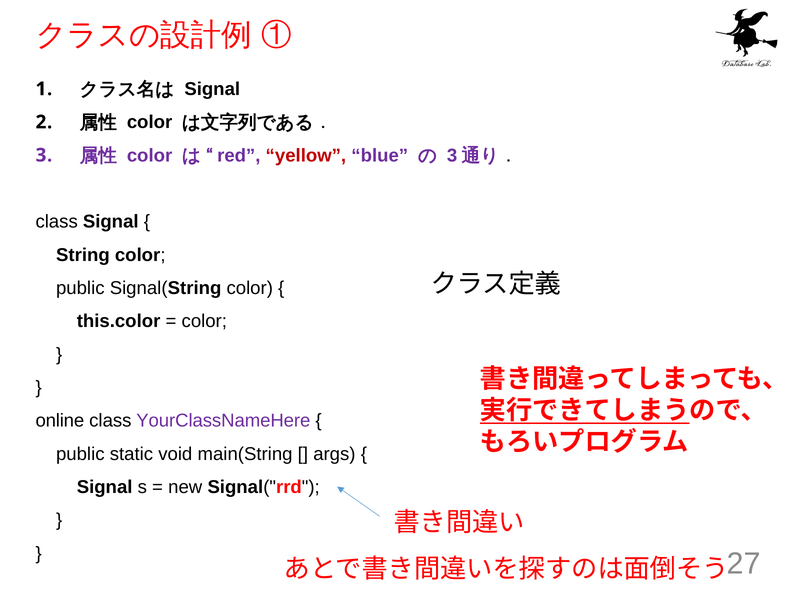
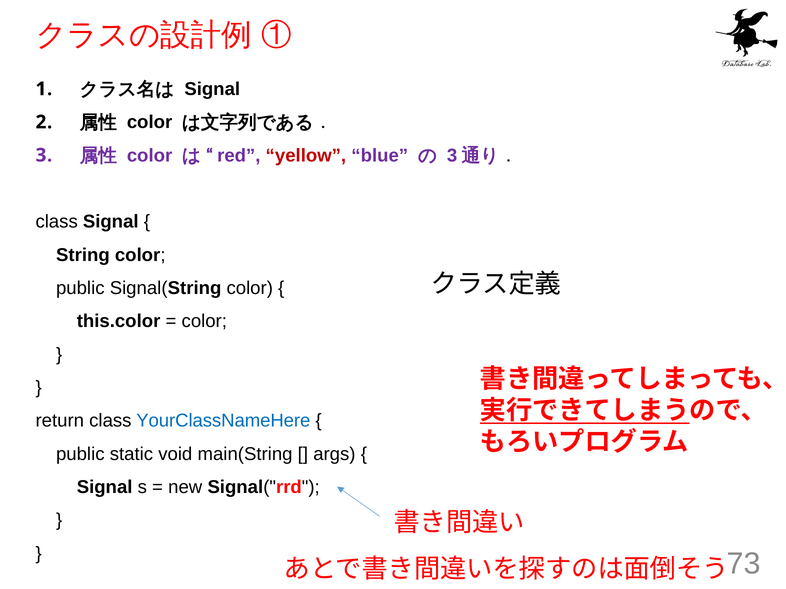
online: online -> return
YourClassNameHere colour: purple -> blue
27: 27 -> 73
